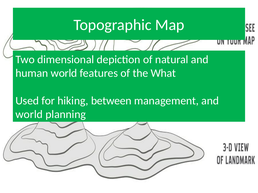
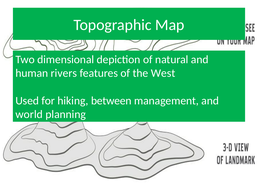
human world: world -> rivers
What: What -> West
